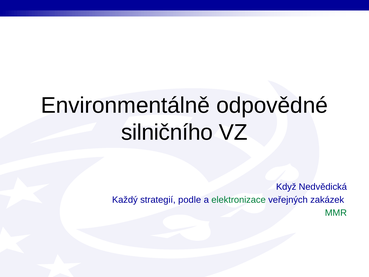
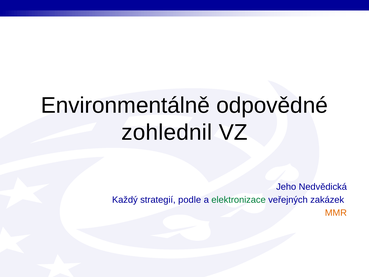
silničního: silničního -> zohlednil
Když: Když -> Jeho
MMR colour: green -> orange
